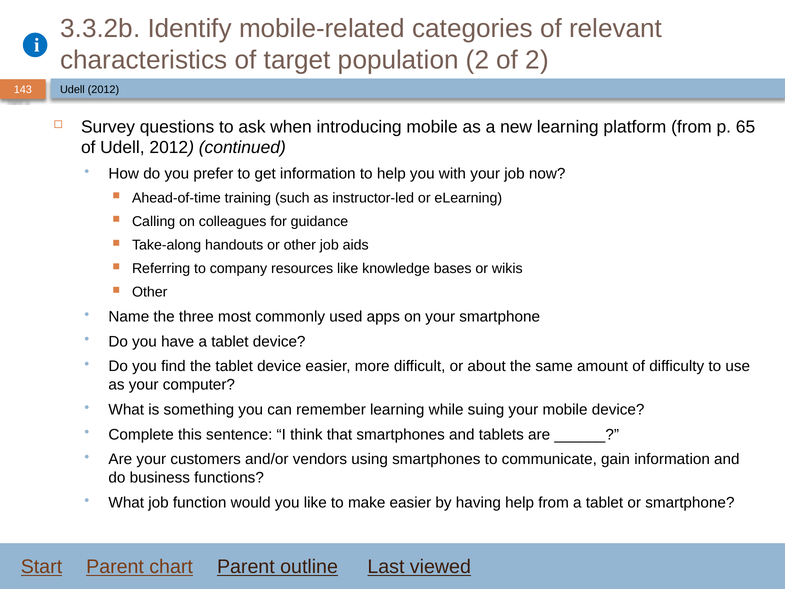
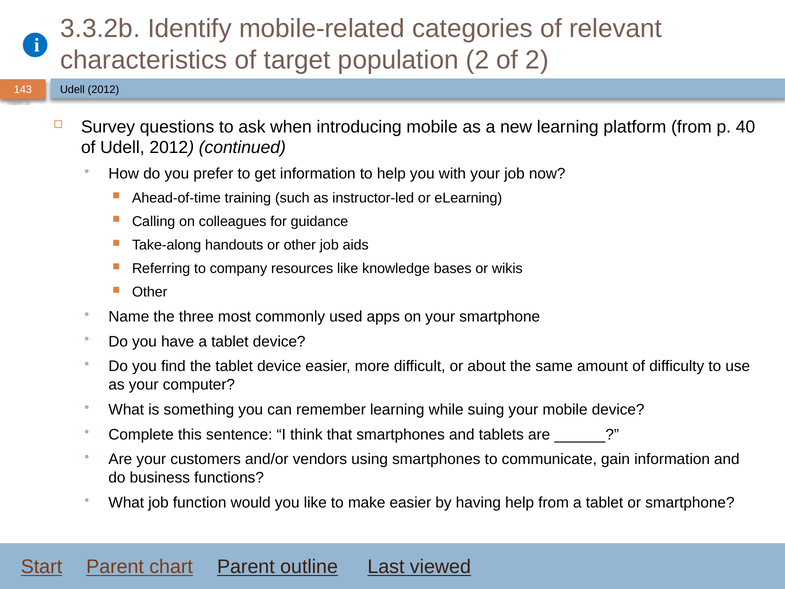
65: 65 -> 40
